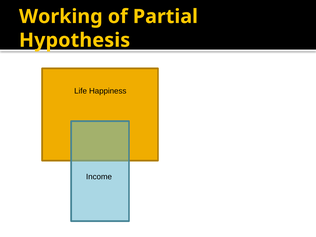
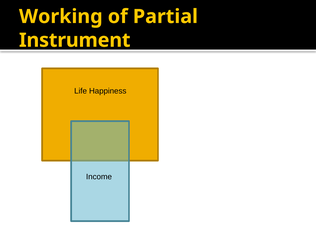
Hypothesis: Hypothesis -> Instrument
